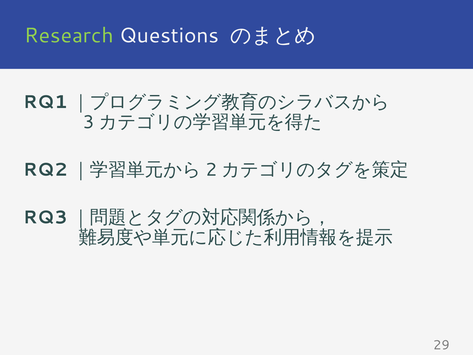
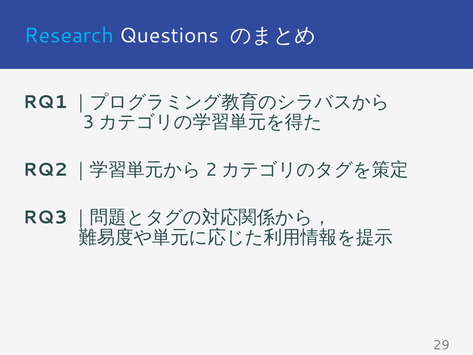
Research colour: light green -> light blue
